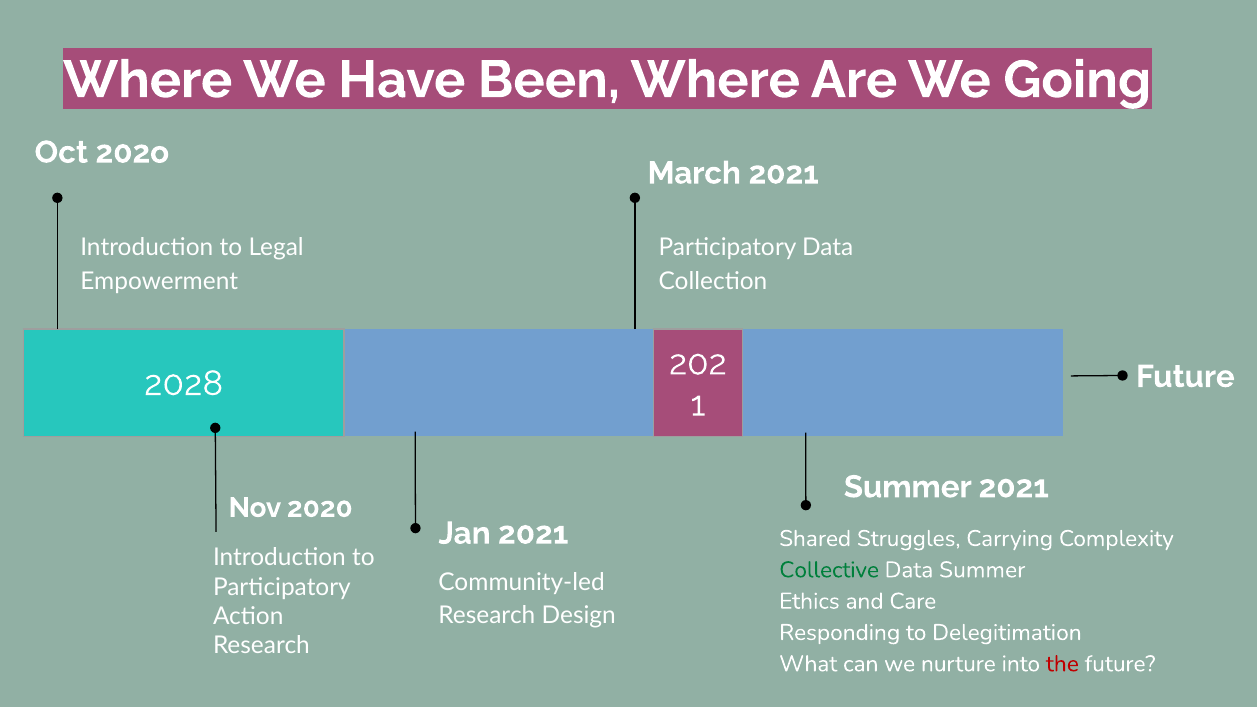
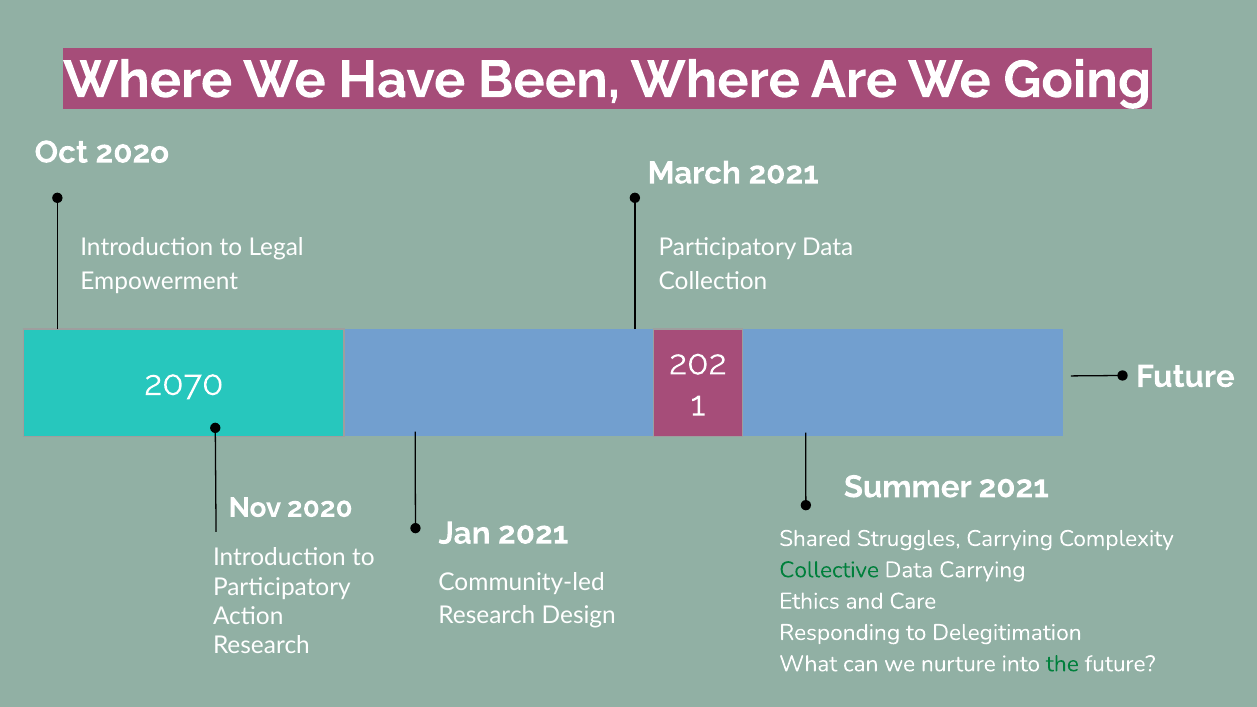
2028: 2028 -> 2070
Data Summer: Summer -> Carrying
the colour: red -> green
